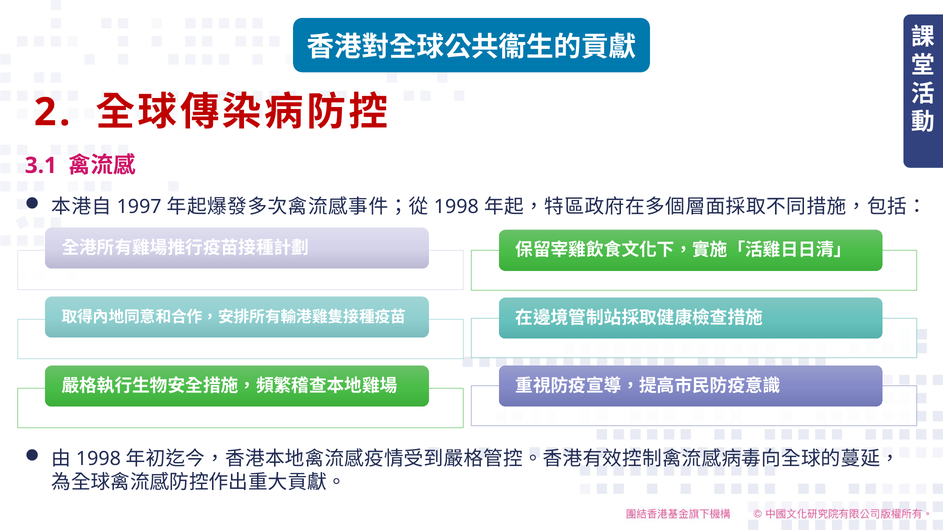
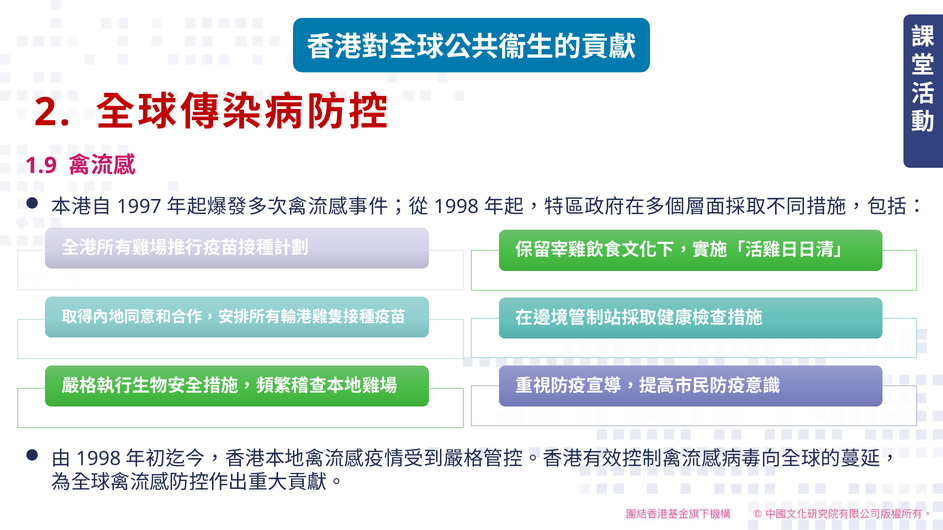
3.1: 3.1 -> 1.9
